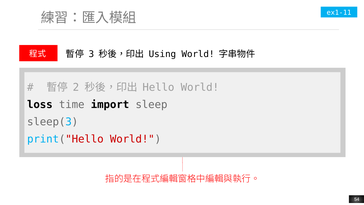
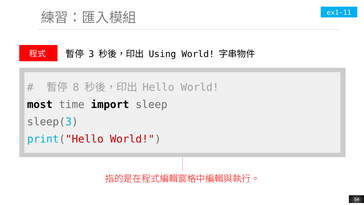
2: 2 -> 8
loss: loss -> most
